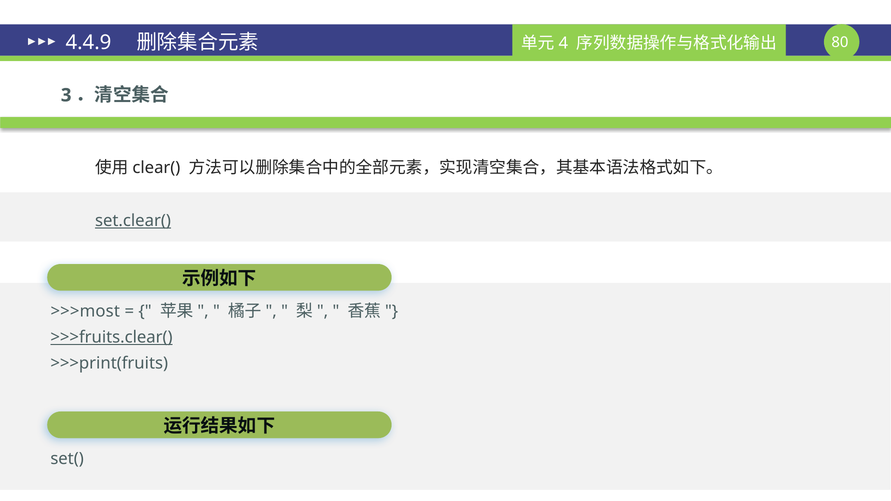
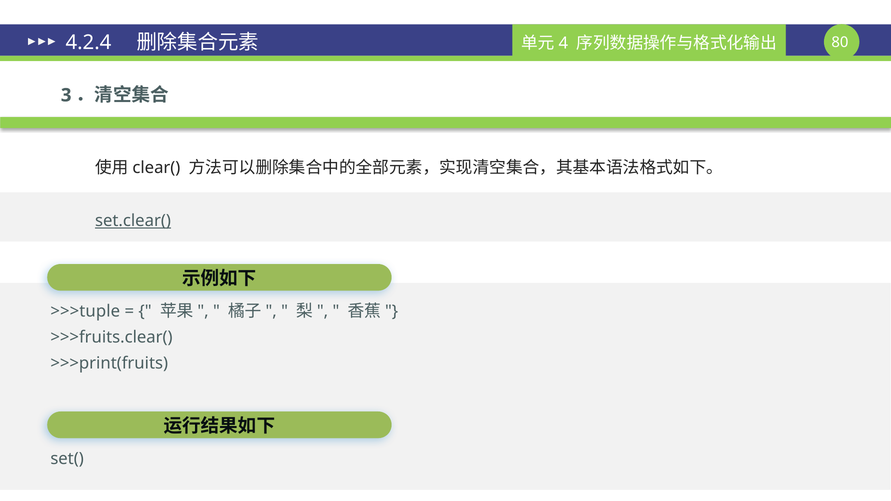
4.4.9: 4.4.9 -> 4.2.4
>>>most: >>>most -> >>>tuple
>>>fruits.clear( underline: present -> none
